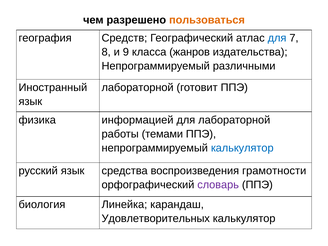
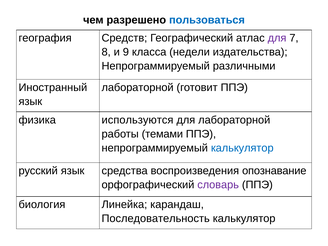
пользоваться colour: orange -> blue
для at (277, 38) colour: blue -> purple
жанров: жанров -> недели
информацией: информацией -> используются
грамотности: грамотности -> опознавание
Удовлетворительных: Удовлетворительных -> Последовательность
